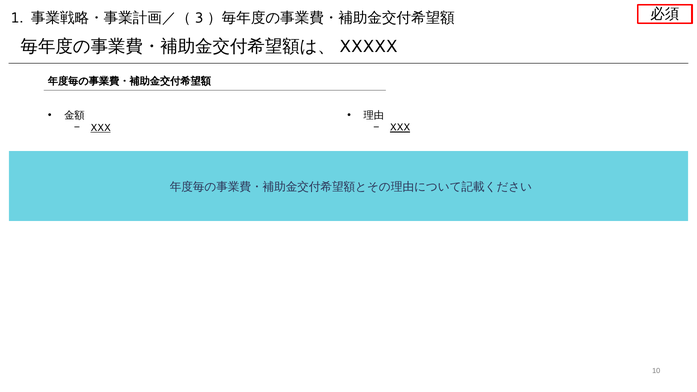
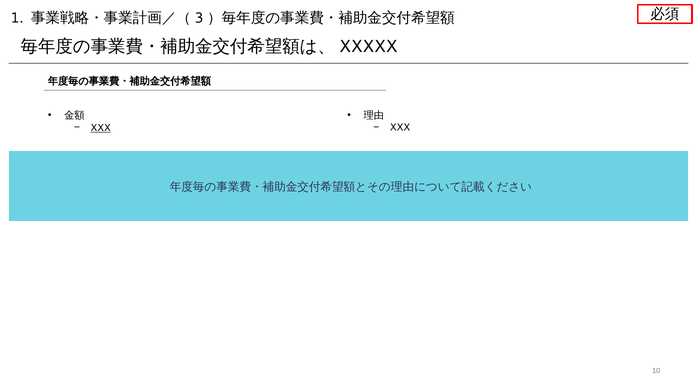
XXX at (400, 128) underline: present -> none
